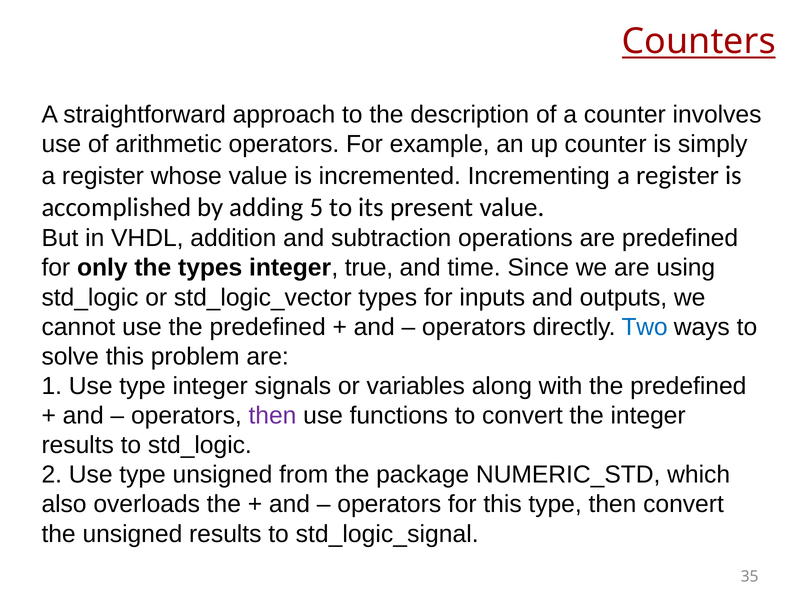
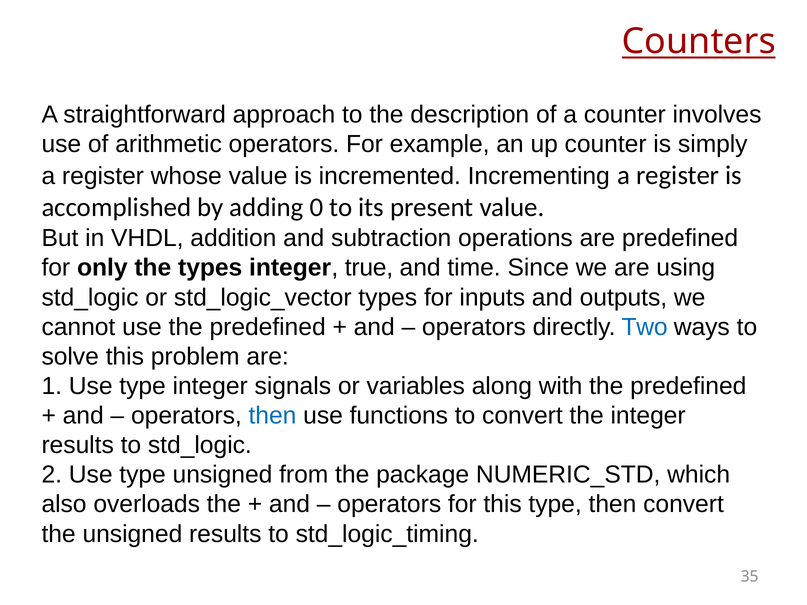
5: 5 -> 0
then at (272, 416) colour: purple -> blue
std_logic_signal: std_logic_signal -> std_logic_timing
